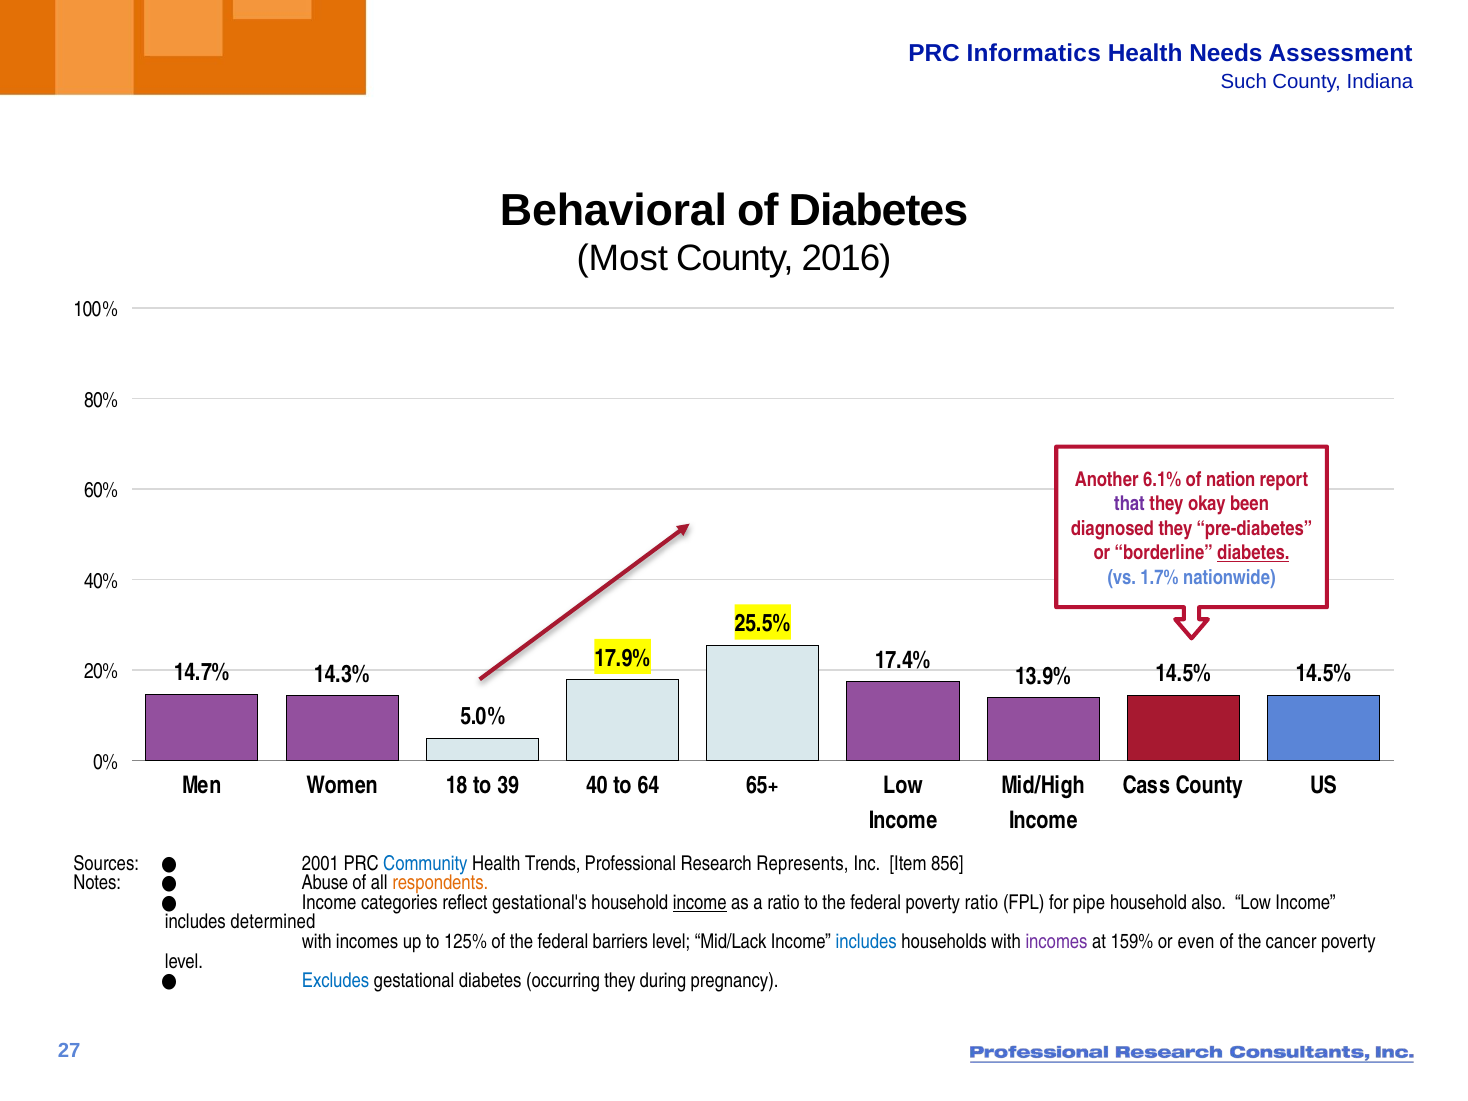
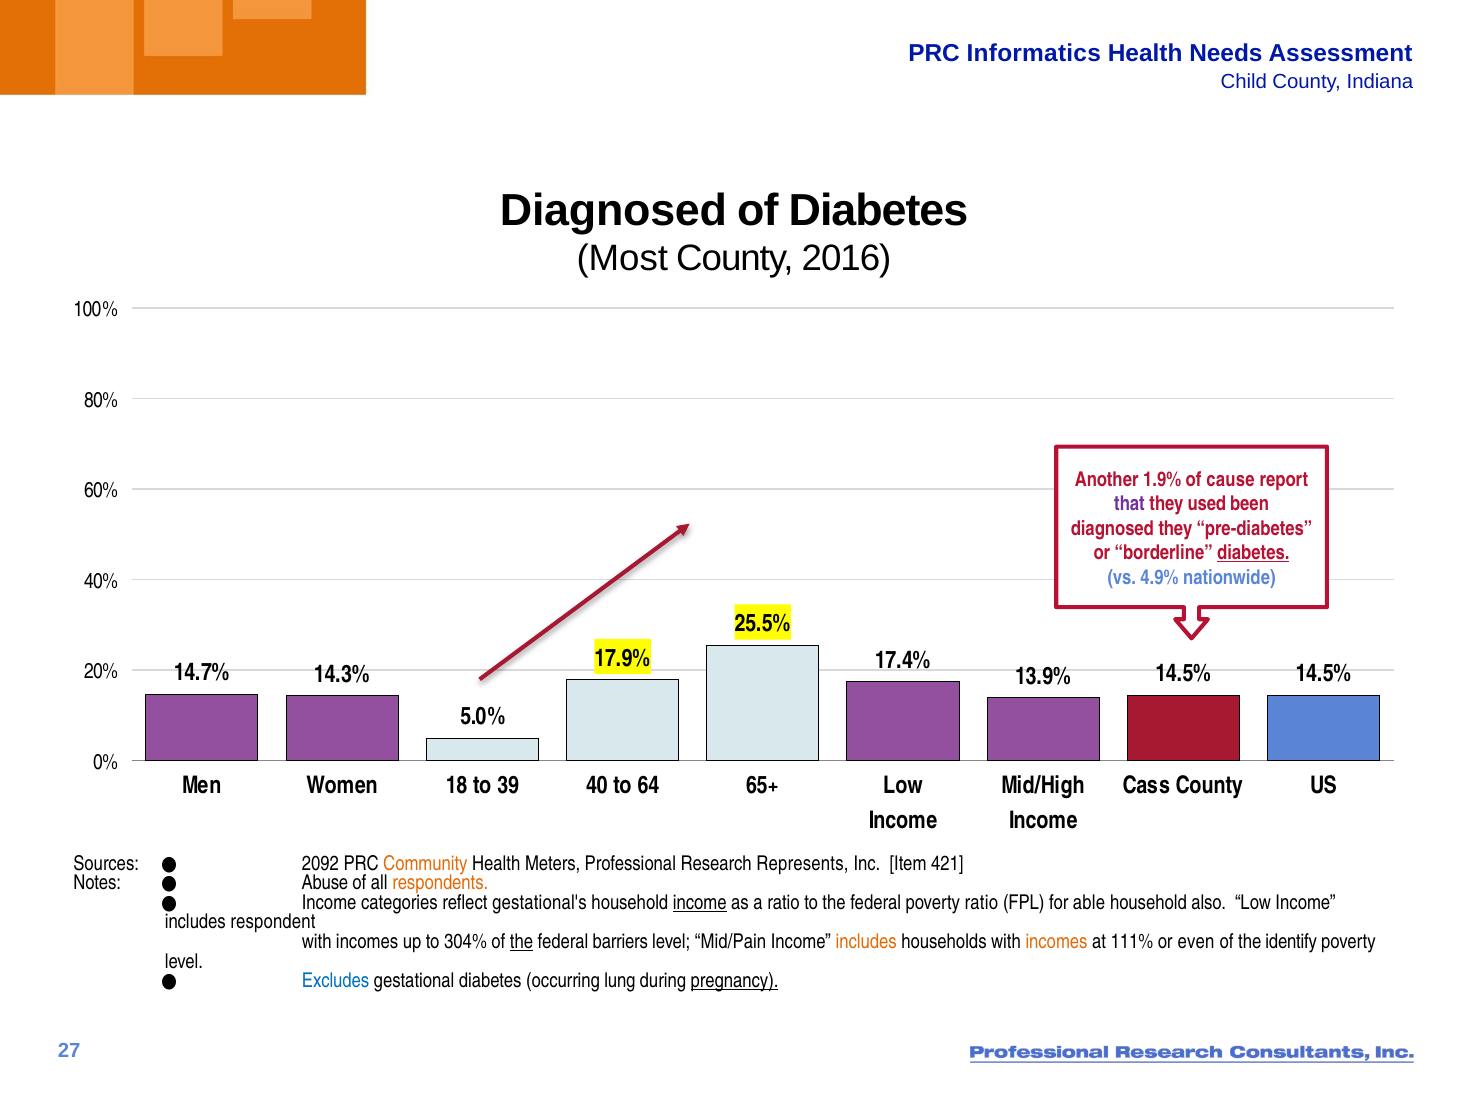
Such: Such -> Child
Behavioral at (613, 210): Behavioral -> Diagnosed
6.1%: 6.1% -> 1.9%
nation: nation -> cause
okay: okay -> used
1.7%: 1.7% -> 4.9%
2001: 2001 -> 2092
Community colour: blue -> orange
Trends: Trends -> Meters
856: 856 -> 421
pipe: pipe -> able
determined: determined -> respondent
125%: 125% -> 304%
the at (522, 942) underline: none -> present
Mid/Lack: Mid/Lack -> Mid/Pain
includes at (866, 942) colour: blue -> orange
incomes at (1057, 942) colour: purple -> orange
159%: 159% -> 111%
cancer: cancer -> identify
occurring they: they -> lung
pregnancy underline: none -> present
